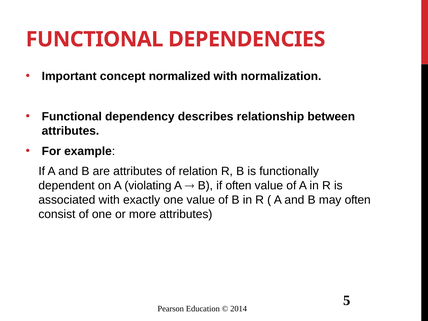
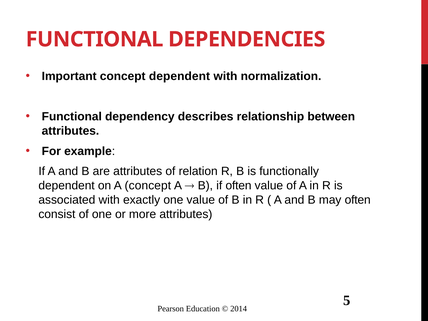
concept normalized: normalized -> dependent
A violating: violating -> concept
